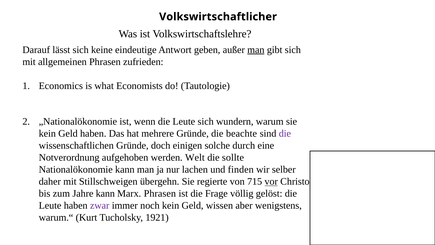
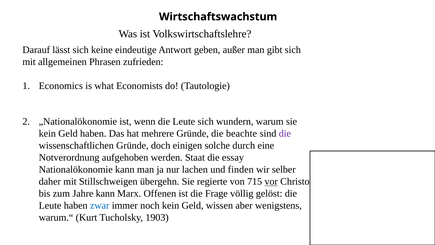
Volkswirtschaftlicher: Volkswirtschaftlicher -> Wirtschaftswachstum
man at (256, 50) underline: present -> none
Welt: Welt -> Staat
sollte: sollte -> essay
Marx Phrasen: Phrasen -> Offenen
zwar colour: purple -> blue
1921: 1921 -> 1903
